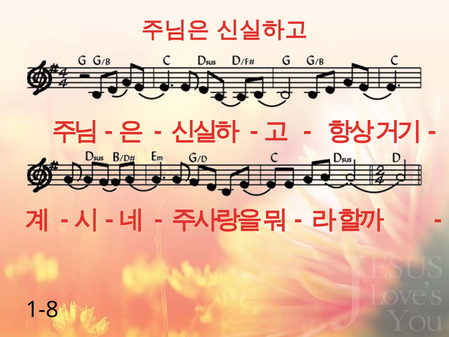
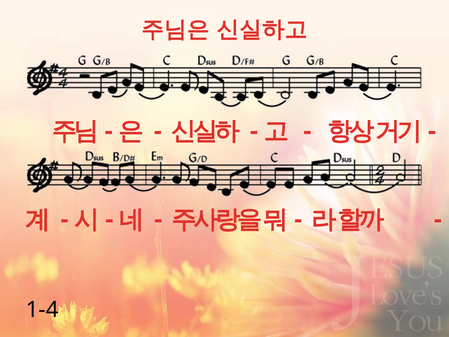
1-8: 1-8 -> 1-4
